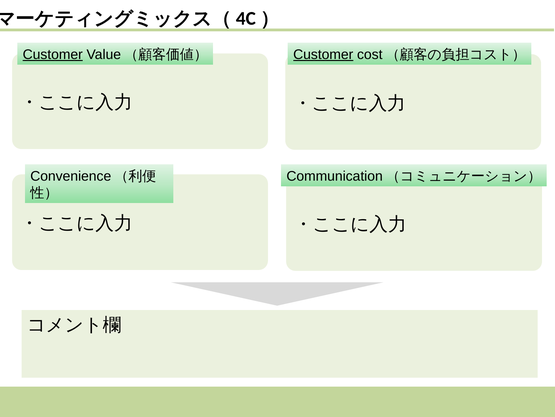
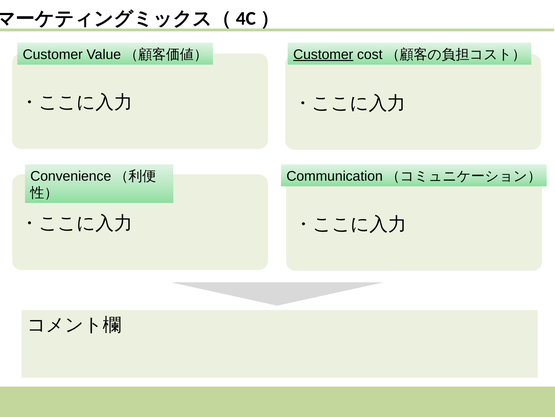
Customer at (53, 55) underline: present -> none
